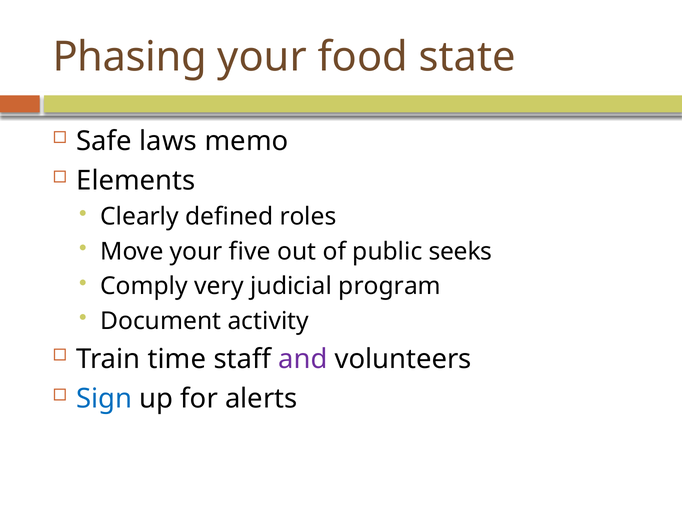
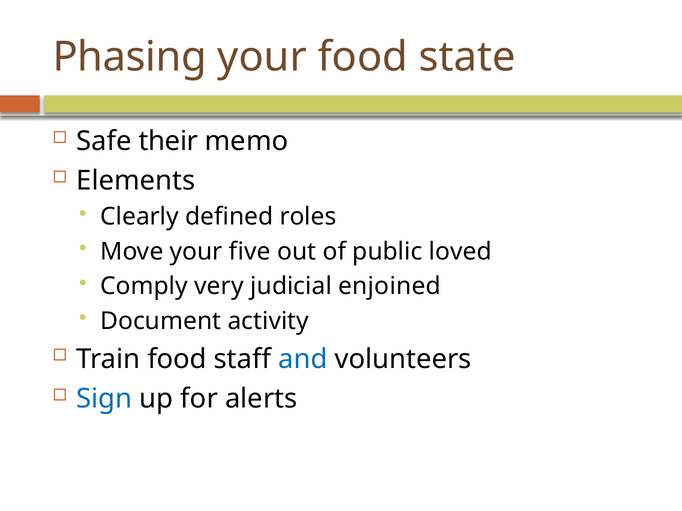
laws: laws -> their
seeks: seeks -> loved
program: program -> enjoined
Train time: time -> food
and colour: purple -> blue
